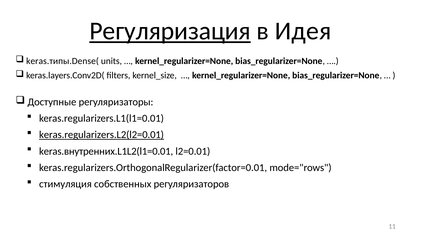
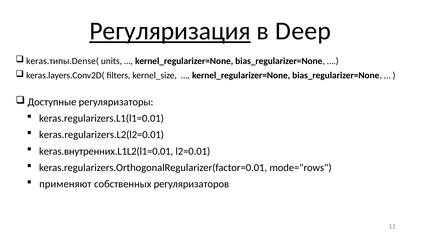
Идея: Идея -> Deep
keras.regularizers.L2(l2=0.01 underline: present -> none
стимуляция: стимуляция -> применяют
